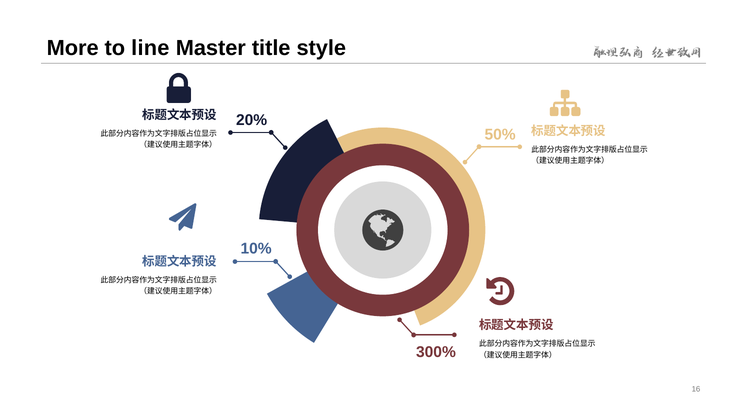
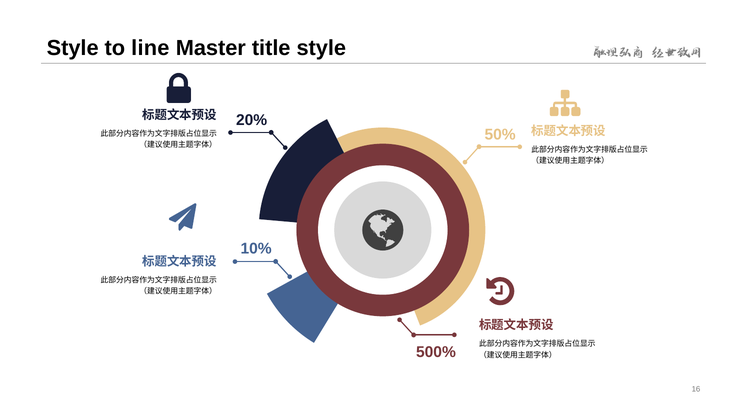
More at (73, 48): More -> Style
300%: 300% -> 500%
